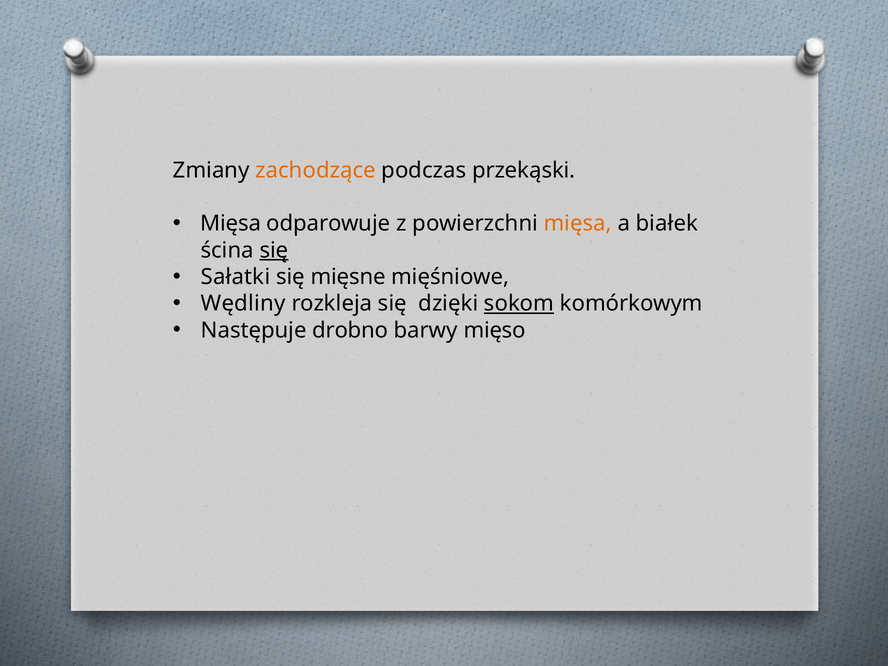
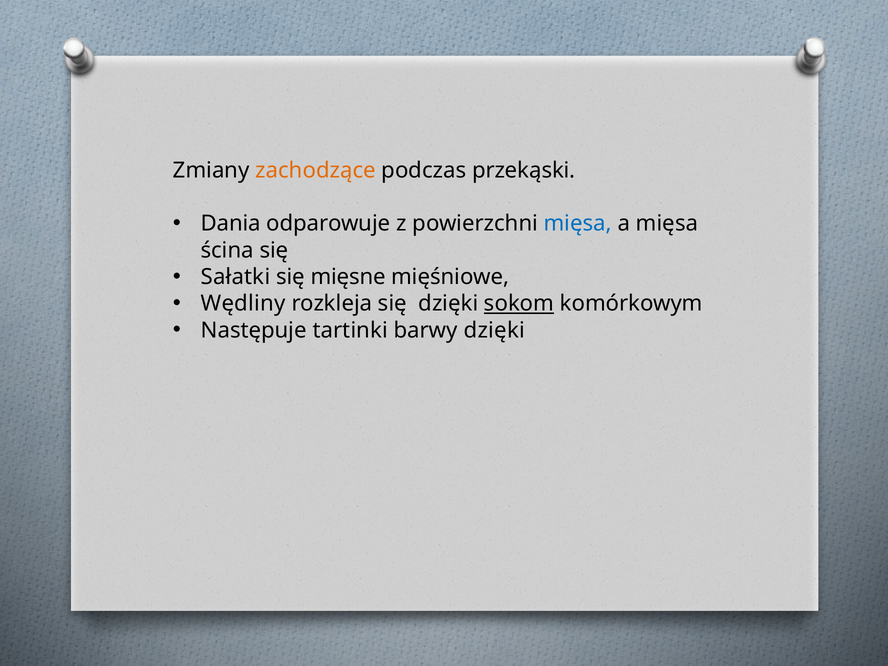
Mięsa at (231, 224): Mięsa -> Dania
mięsa at (578, 224) colour: orange -> blue
a białek: białek -> mięsa
się at (274, 250) underline: present -> none
drobno: drobno -> tartinki
barwy mięso: mięso -> dzięki
